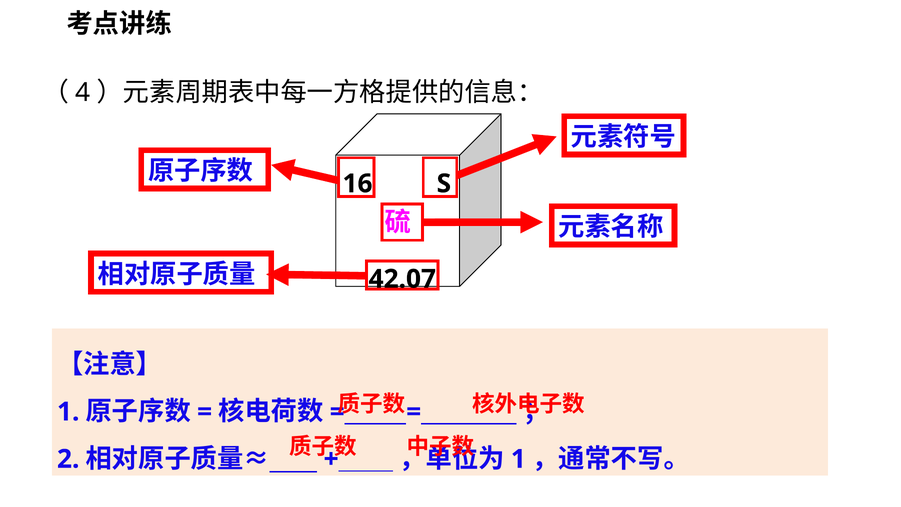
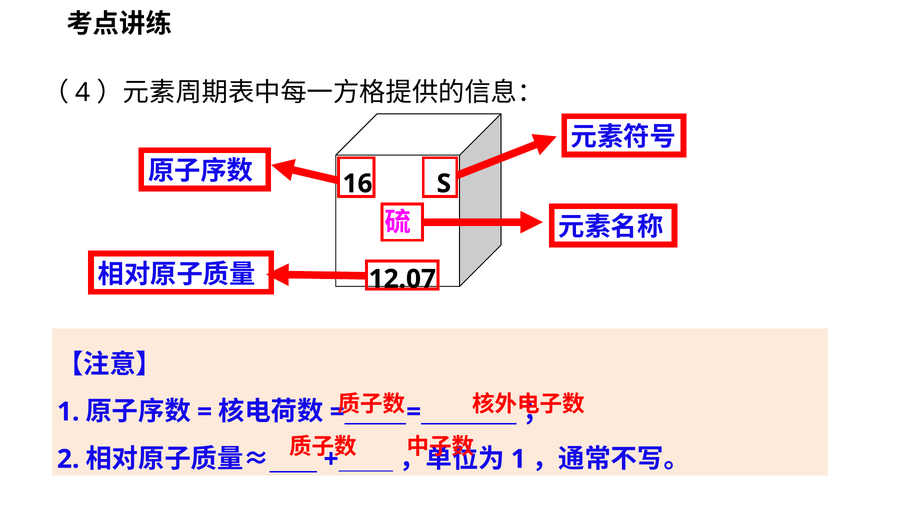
42.07: 42.07 -> 12.07
